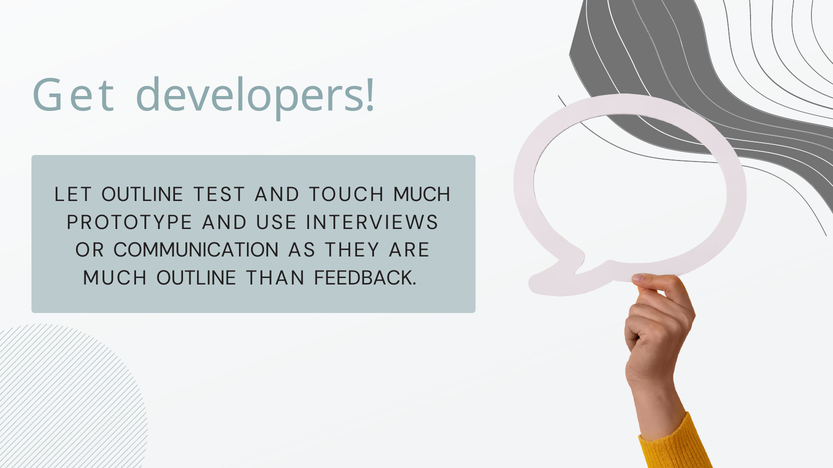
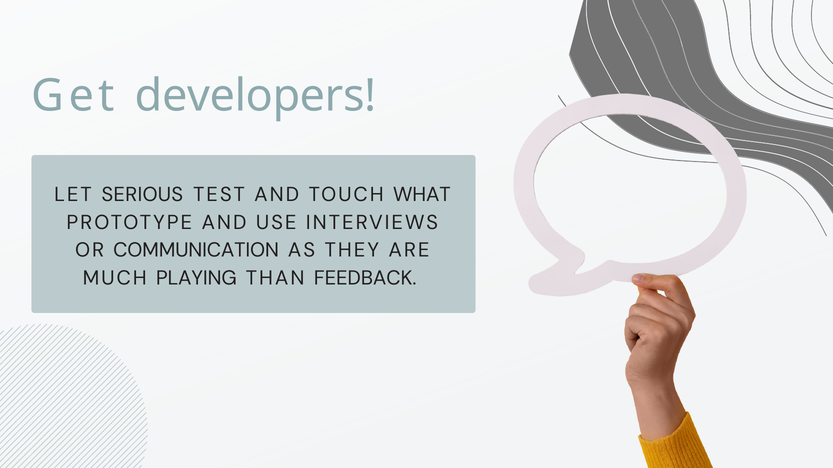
LET OUTLINE: OUTLINE -> SERIOUS
TOUCH MUCH: MUCH -> WHAT
MUCH OUTLINE: OUTLINE -> PLAYING
